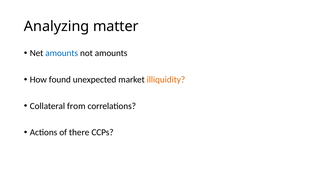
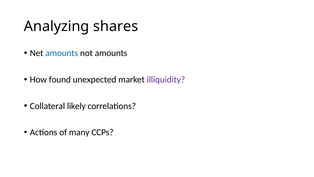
matter: matter -> shares
illiquidity colour: orange -> purple
from: from -> likely
there: there -> many
